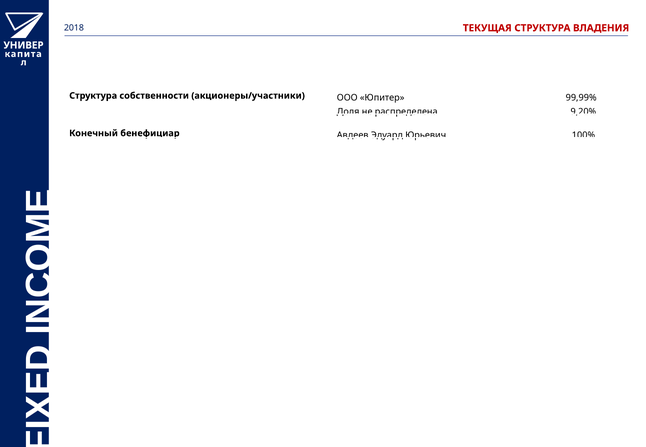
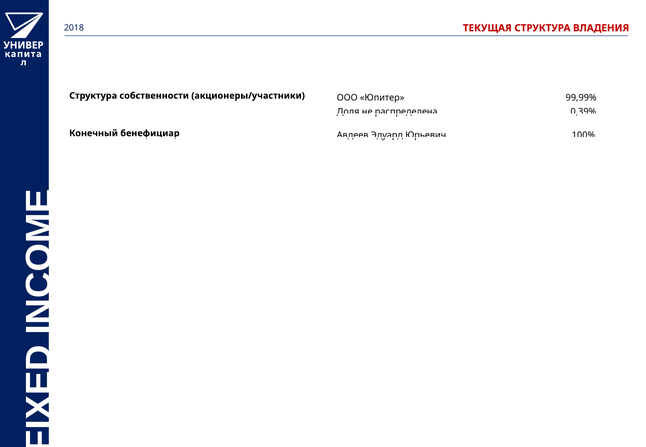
9,20%: 9,20% -> 0,39%
